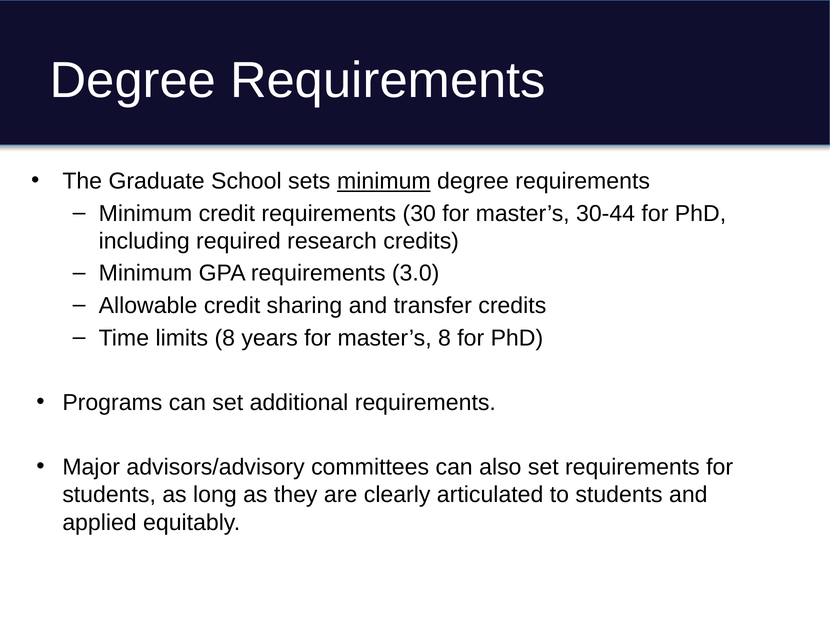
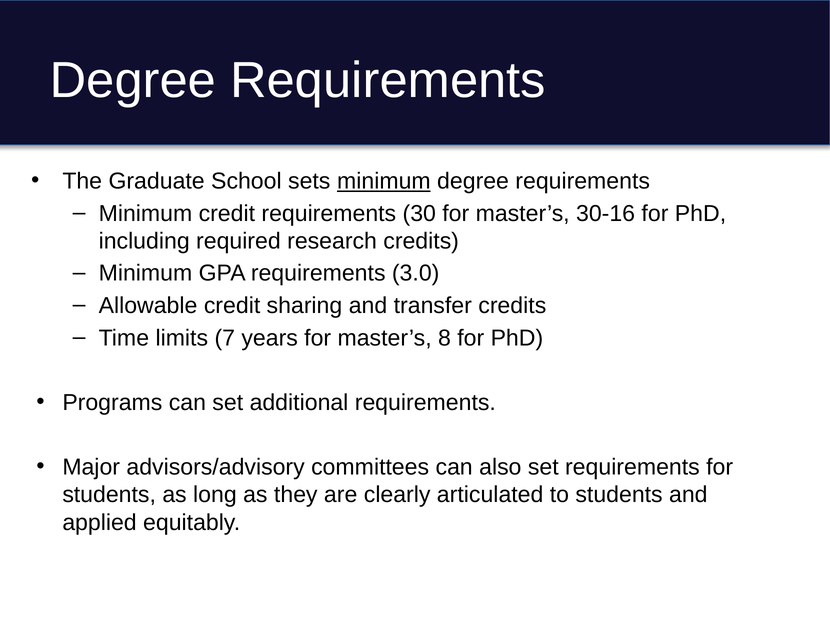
30-44: 30-44 -> 30-16
limits 8: 8 -> 7
